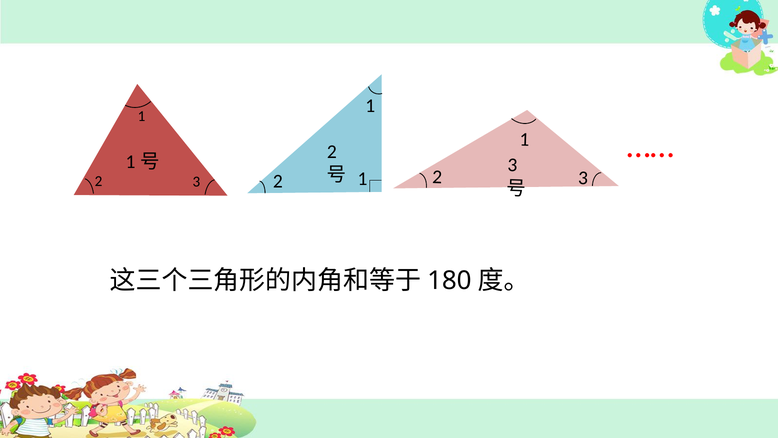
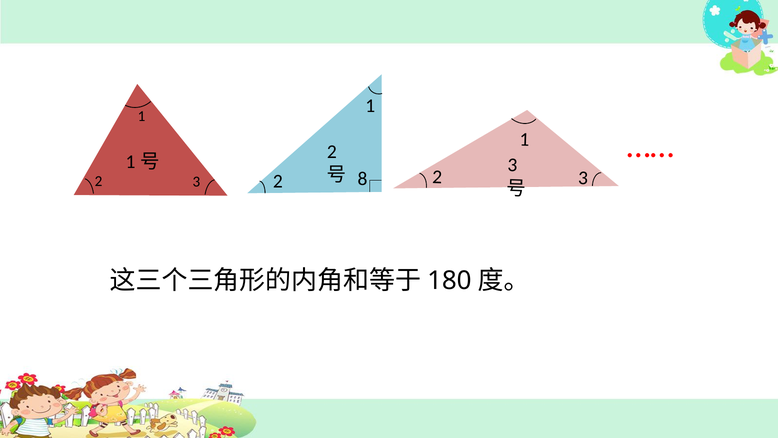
3 1: 1 -> 8
